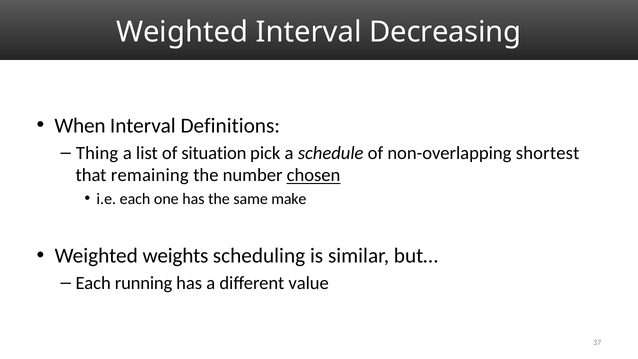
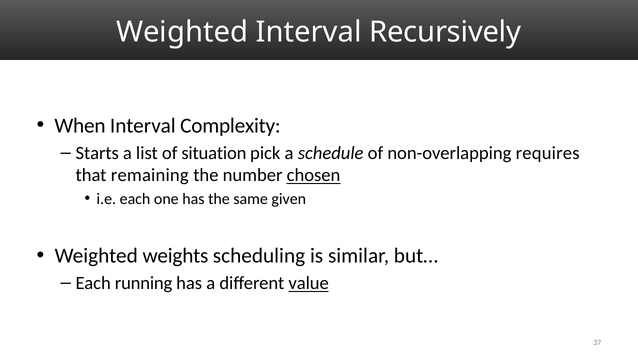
Decreasing: Decreasing -> Recursively
Definitions: Definitions -> Complexity
Thing: Thing -> Starts
shortest: shortest -> requires
make: make -> given
value underline: none -> present
